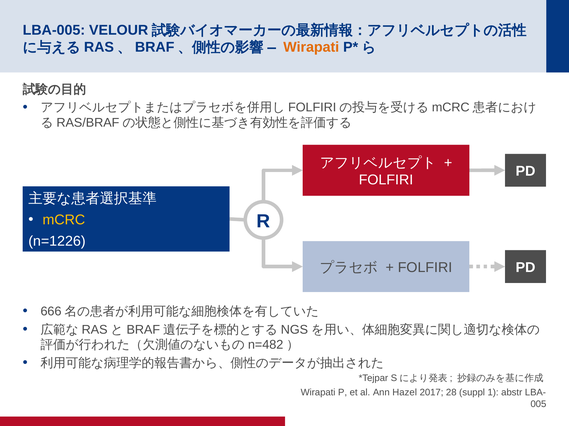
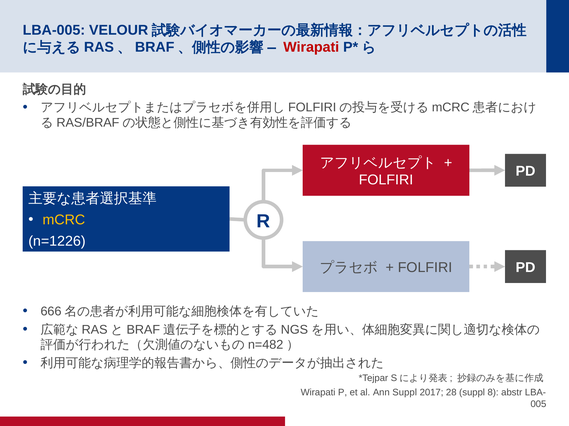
Wirapati at (311, 47) colour: orange -> red
Ann Hazel: Hazel -> Suppl
1: 1 -> 8
